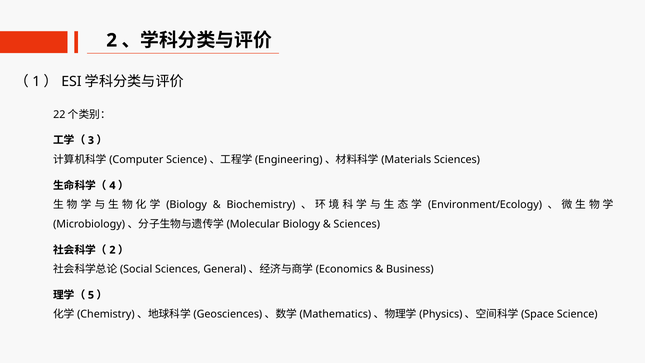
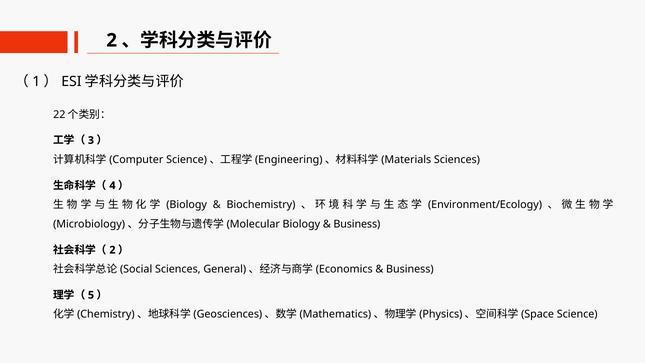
Sciences at (357, 224): Sciences -> Business
